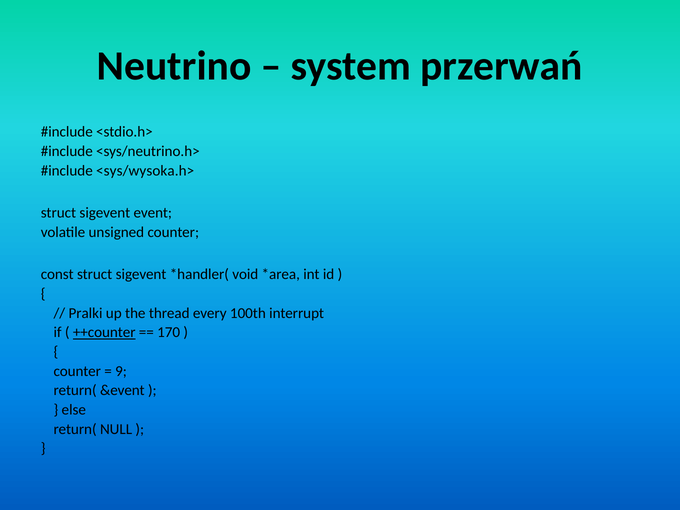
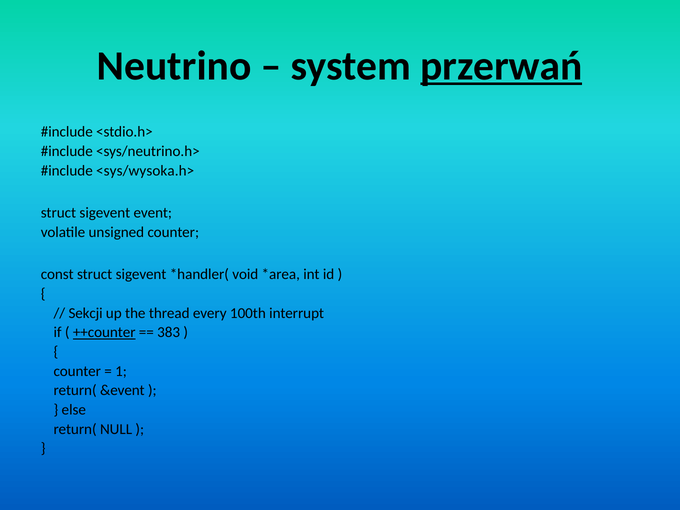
przerwań underline: none -> present
Pralki: Pralki -> Sekcji
170: 170 -> 383
9: 9 -> 1
